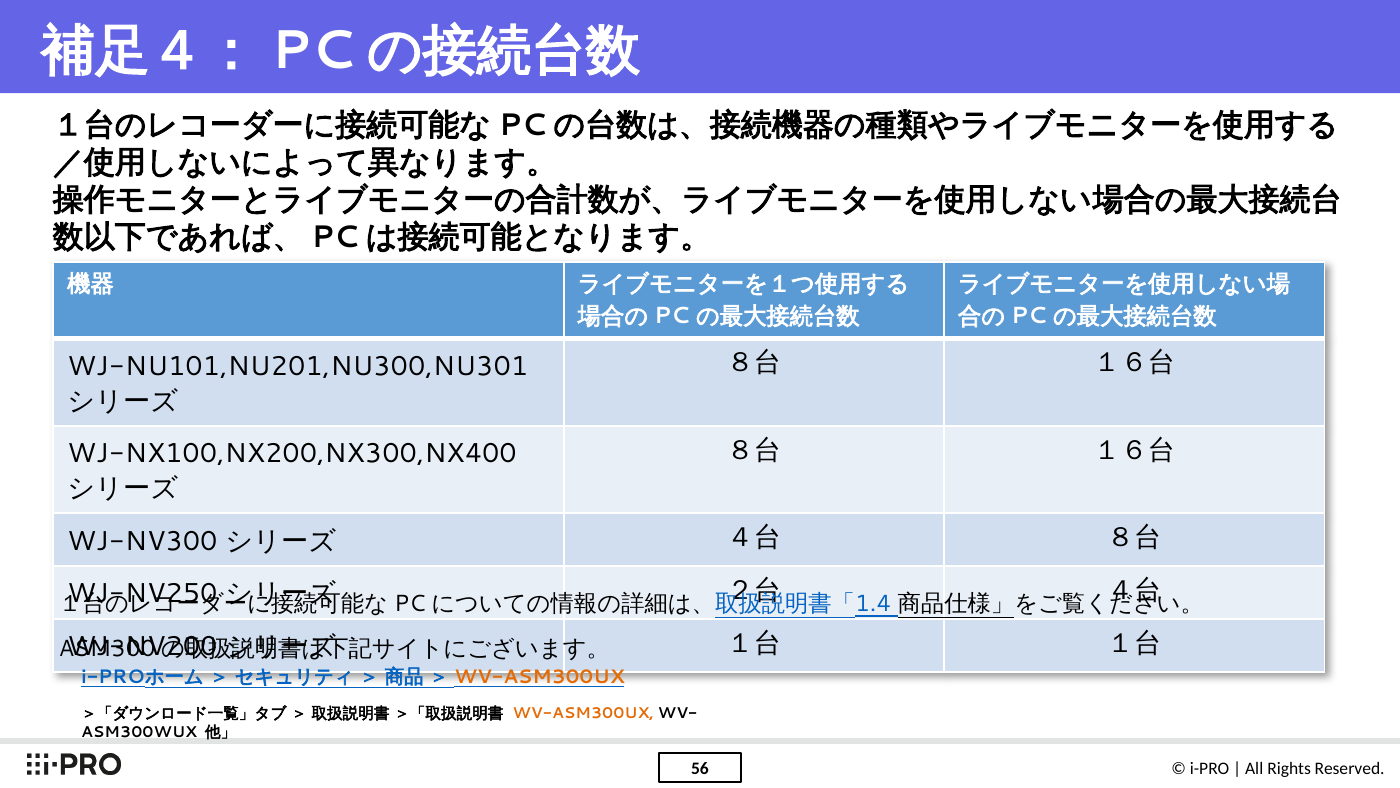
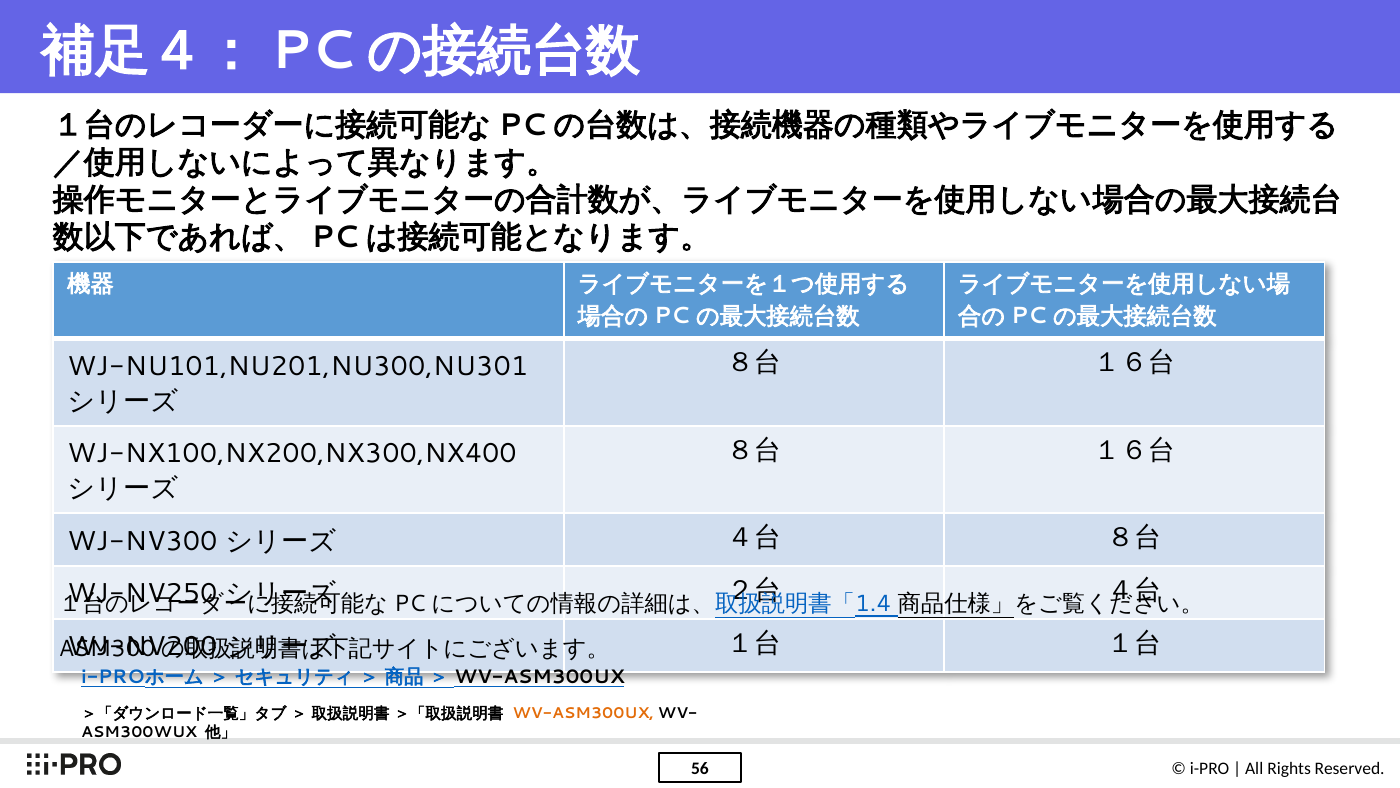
WV-ASM300UX at (539, 676) colour: orange -> black
